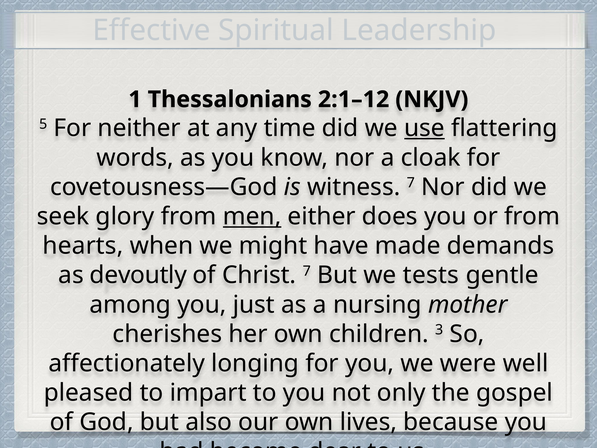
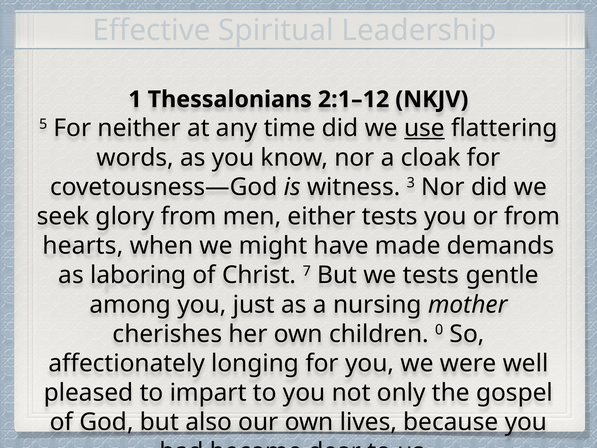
witness 7: 7 -> 3
men underline: present -> none
either does: does -> tests
devoutly: devoutly -> laboring
3: 3 -> 0
